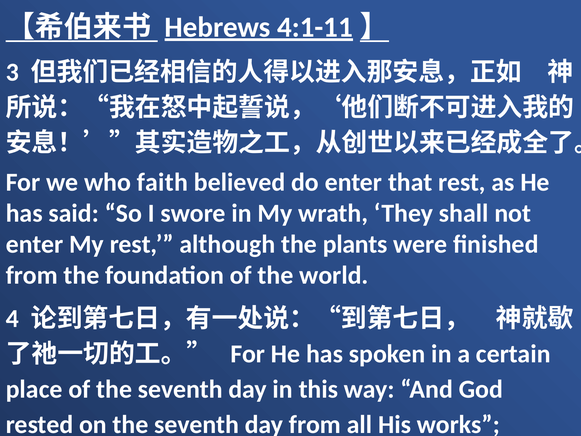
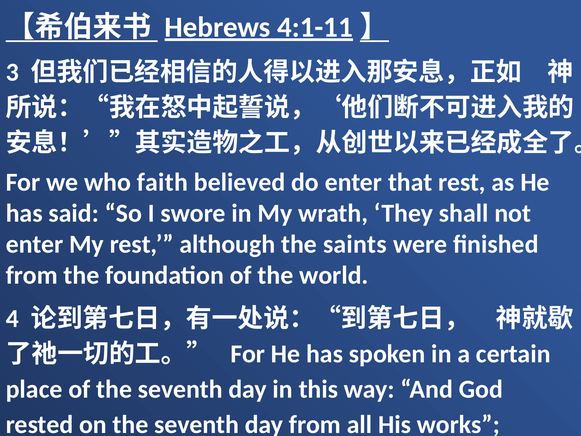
plants: plants -> saints
